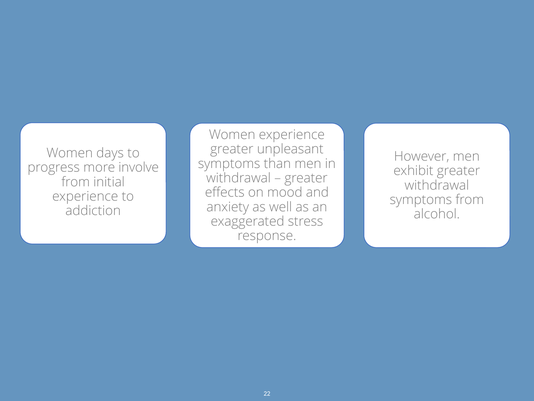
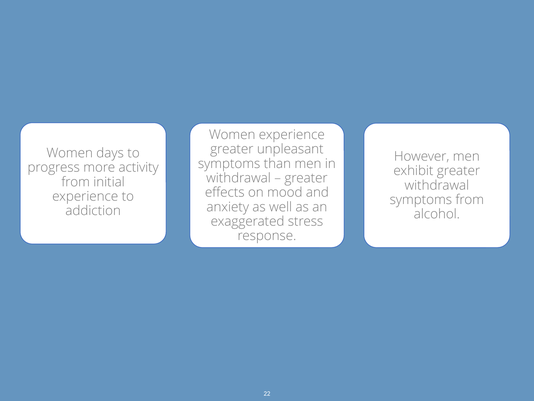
involve: involve -> activity
